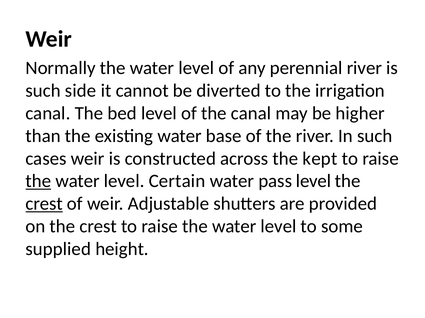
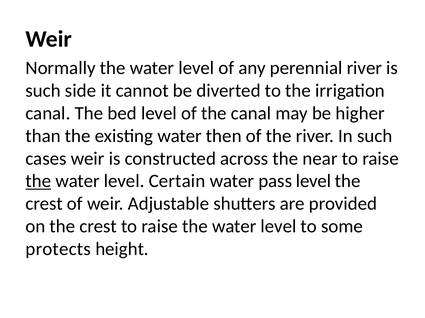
base: base -> then
kept: kept -> near
crest at (44, 204) underline: present -> none
supplied: supplied -> protects
